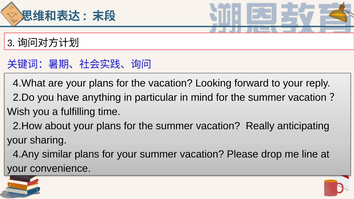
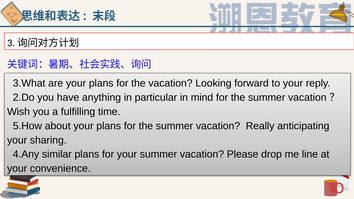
4.What: 4.What -> 3.What
2.How: 2.How -> 5.How
